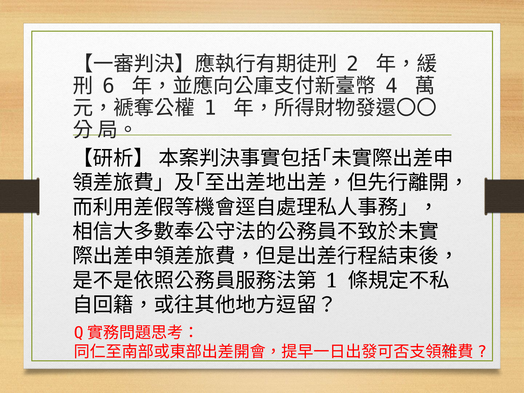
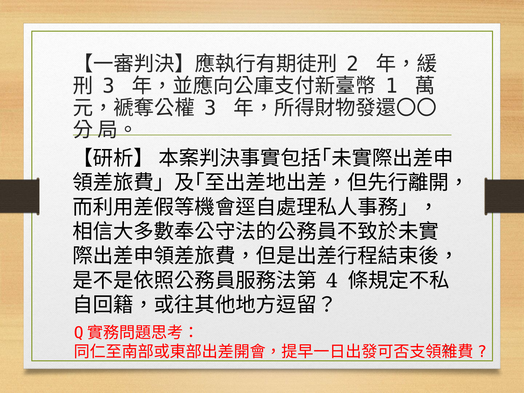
6 at (109, 86): 6 -> 3
4: 4 -> 1
1 at (210, 108): 1 -> 3
1 at (332, 281): 1 -> 4
